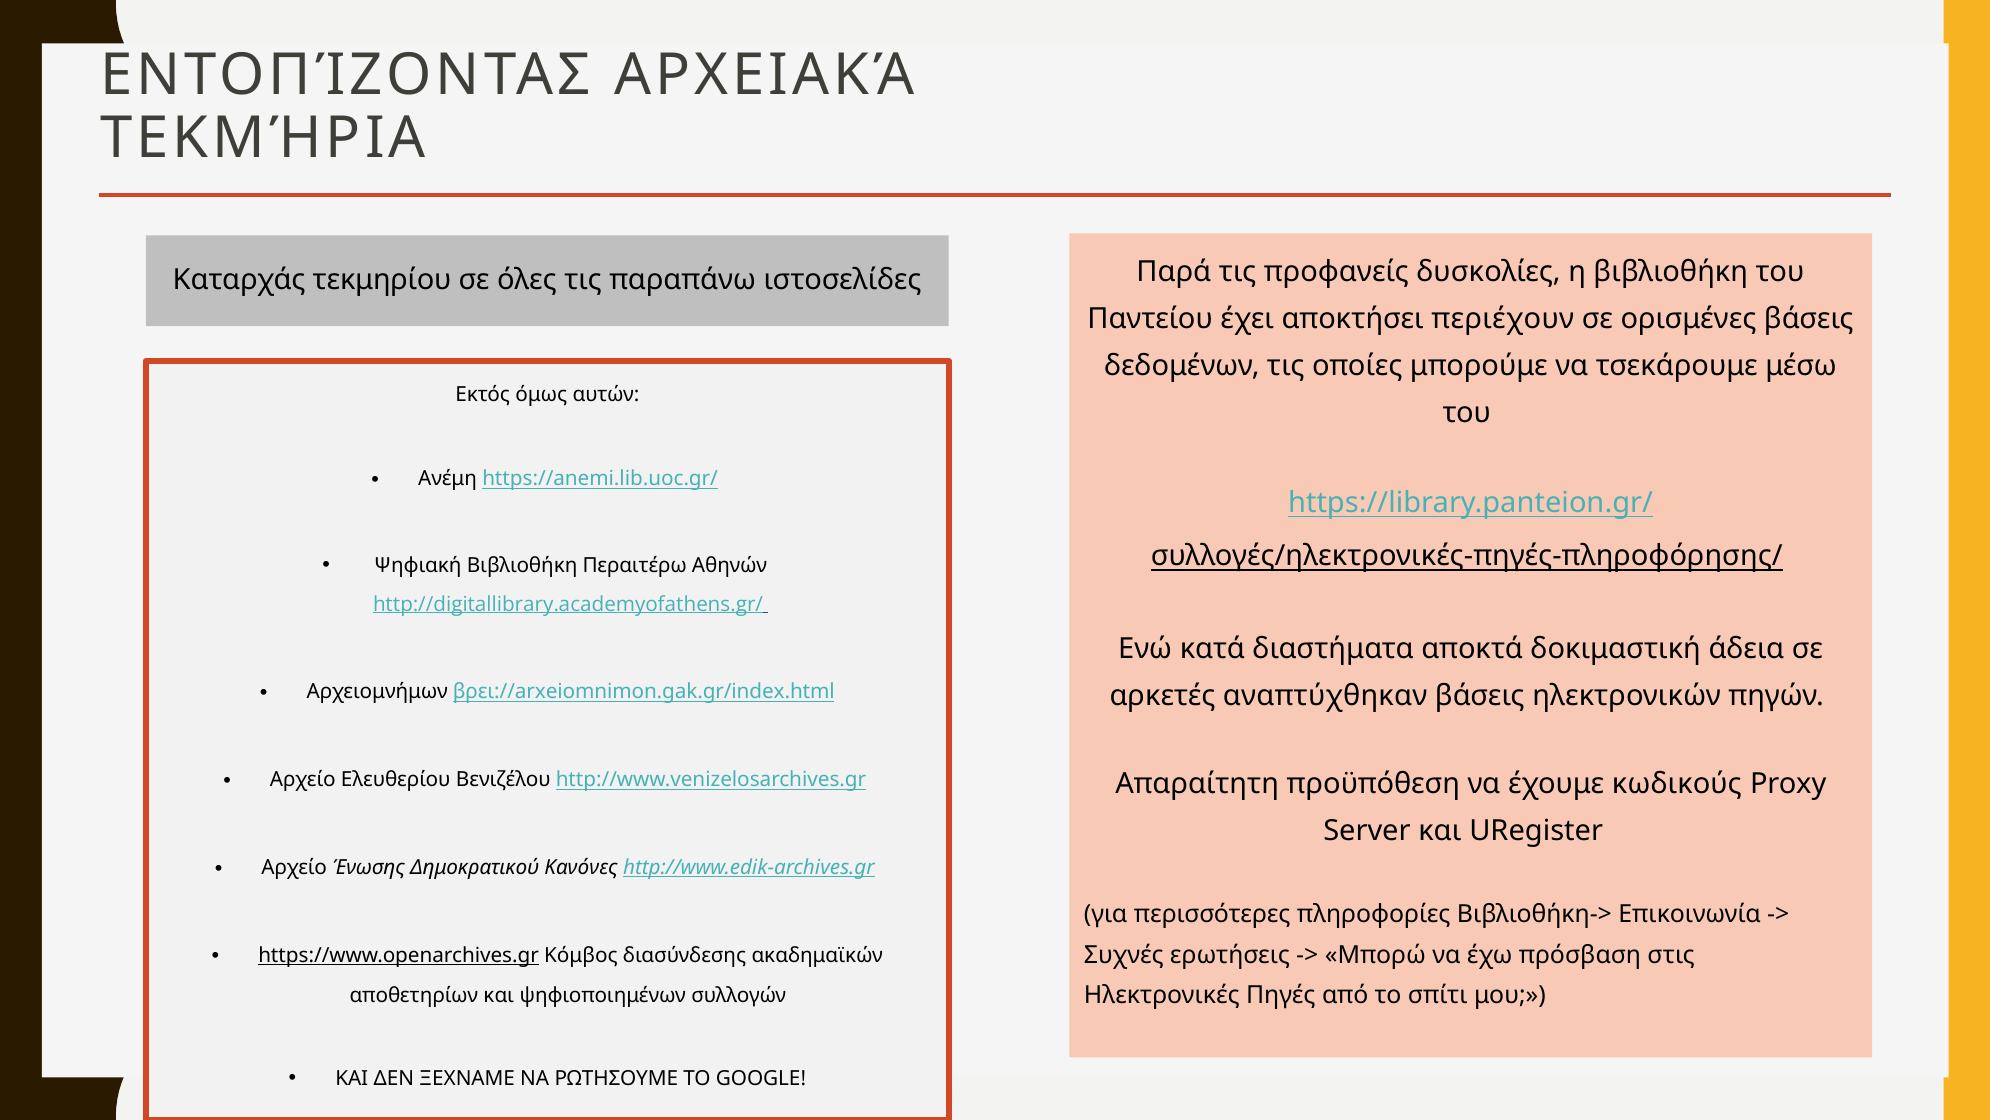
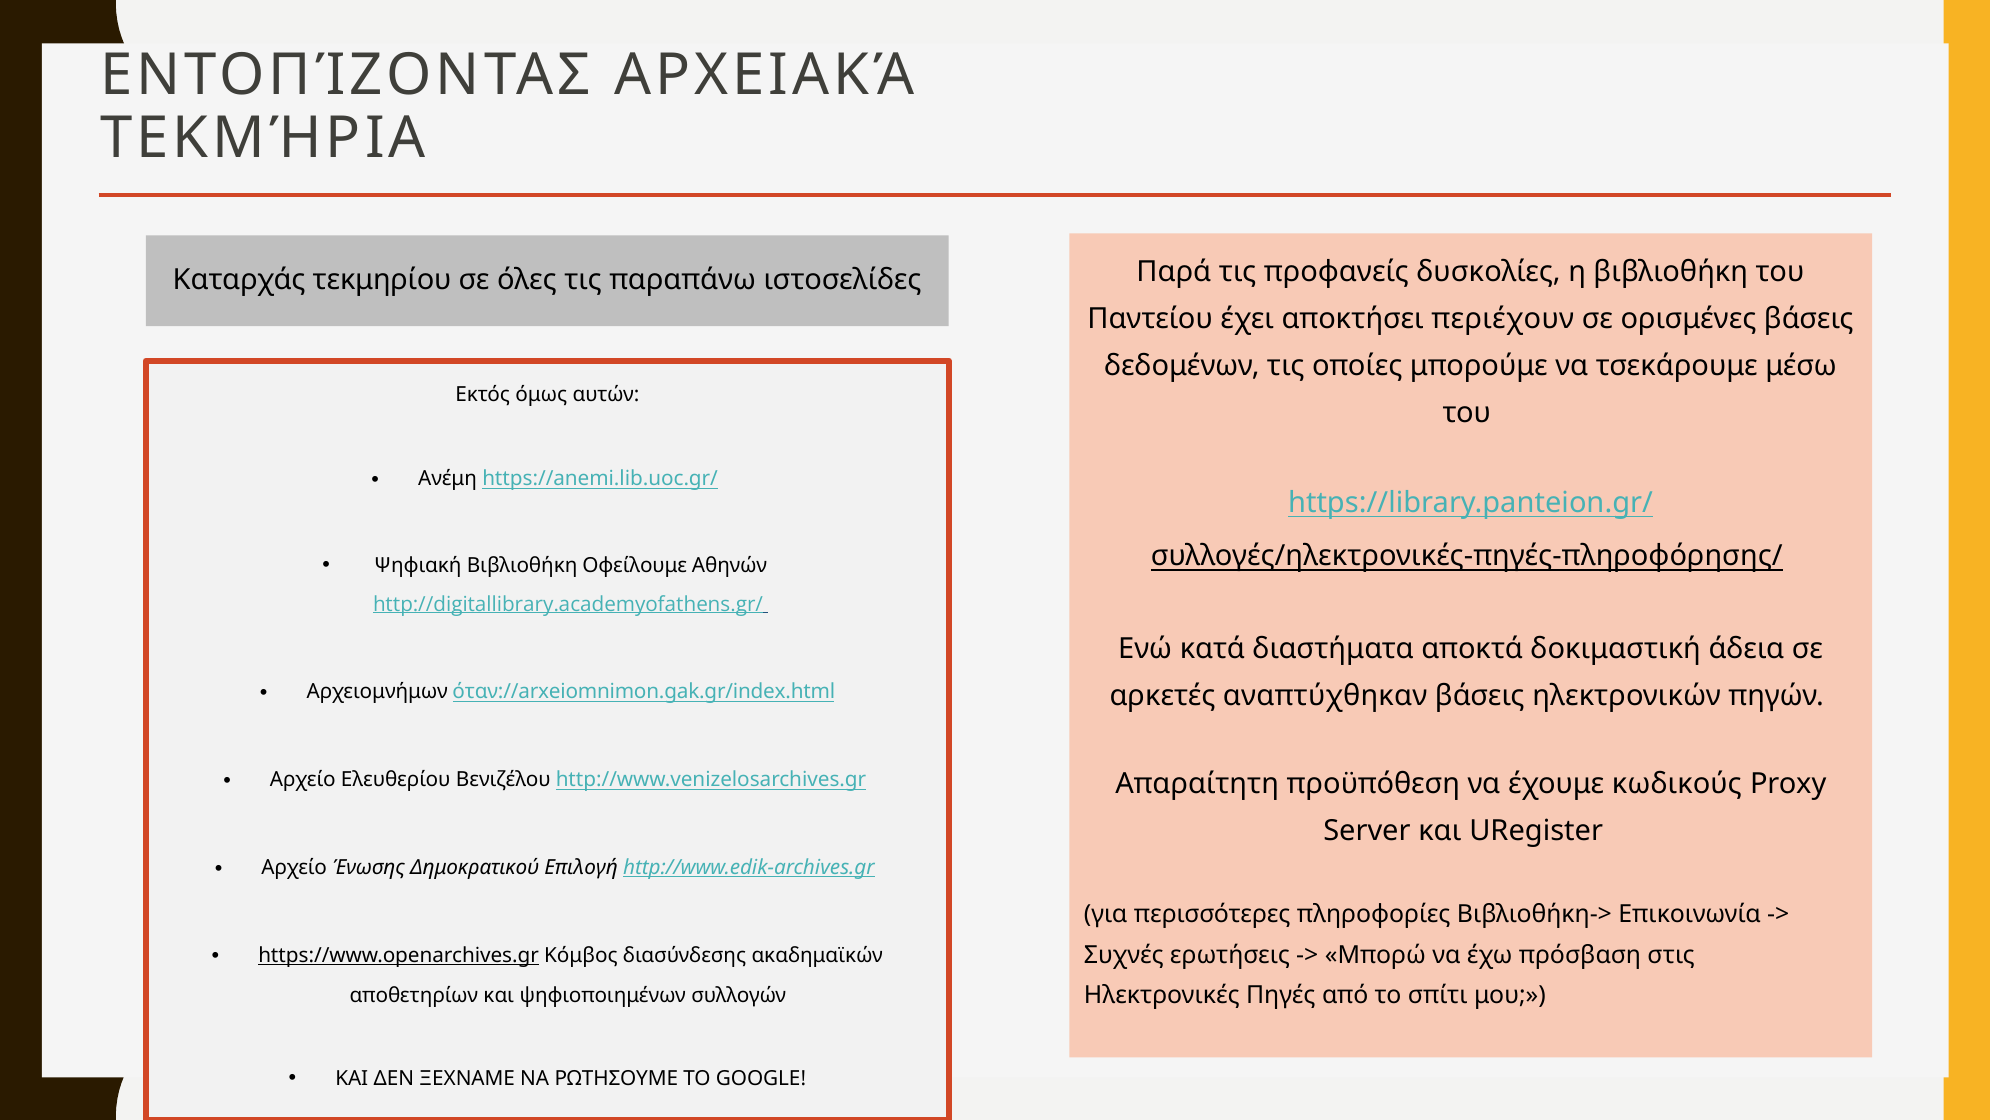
Περαιτέρω: Περαιτέρω -> Οφείλουμε
βρει://arxeiomnimon.gak.gr/index.html: βρει://arxeiomnimon.gak.gr/index.html -> όταν://arxeiomnimon.gak.gr/index.html
Κανόνες: Κανόνες -> Επιλογή
